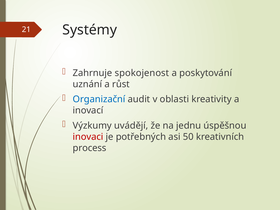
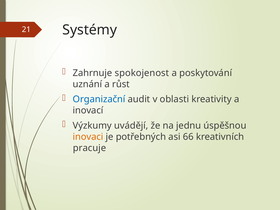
inovaci colour: red -> orange
50: 50 -> 66
process: process -> pracuje
